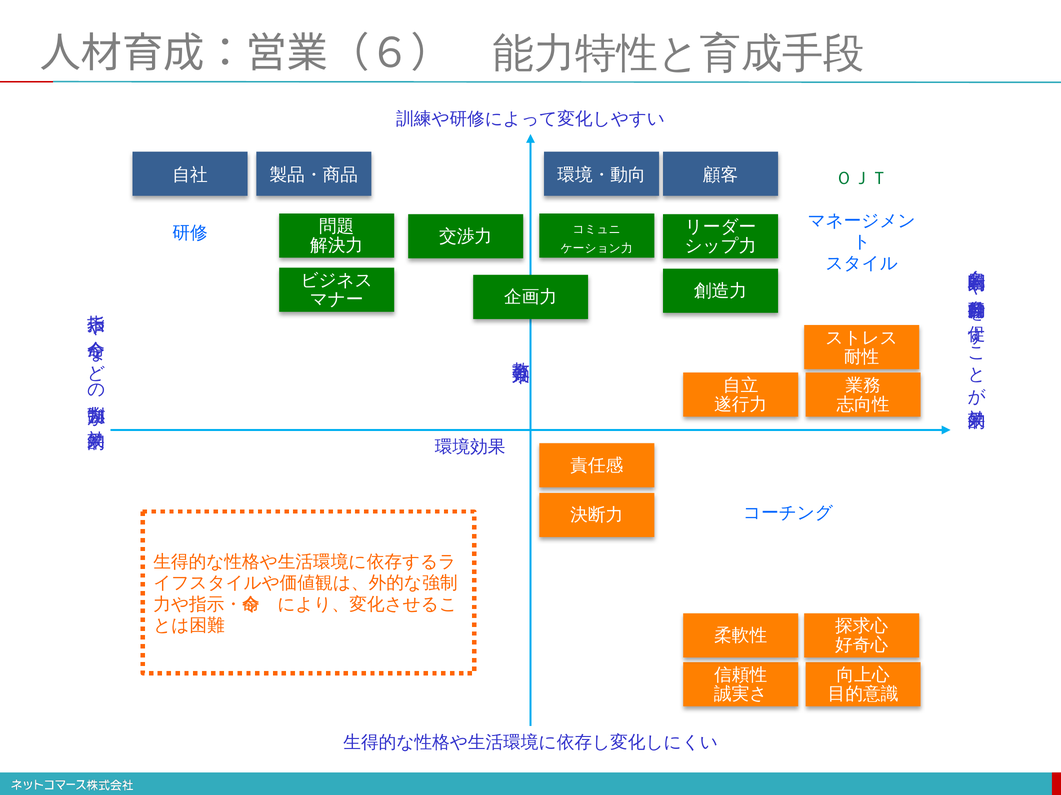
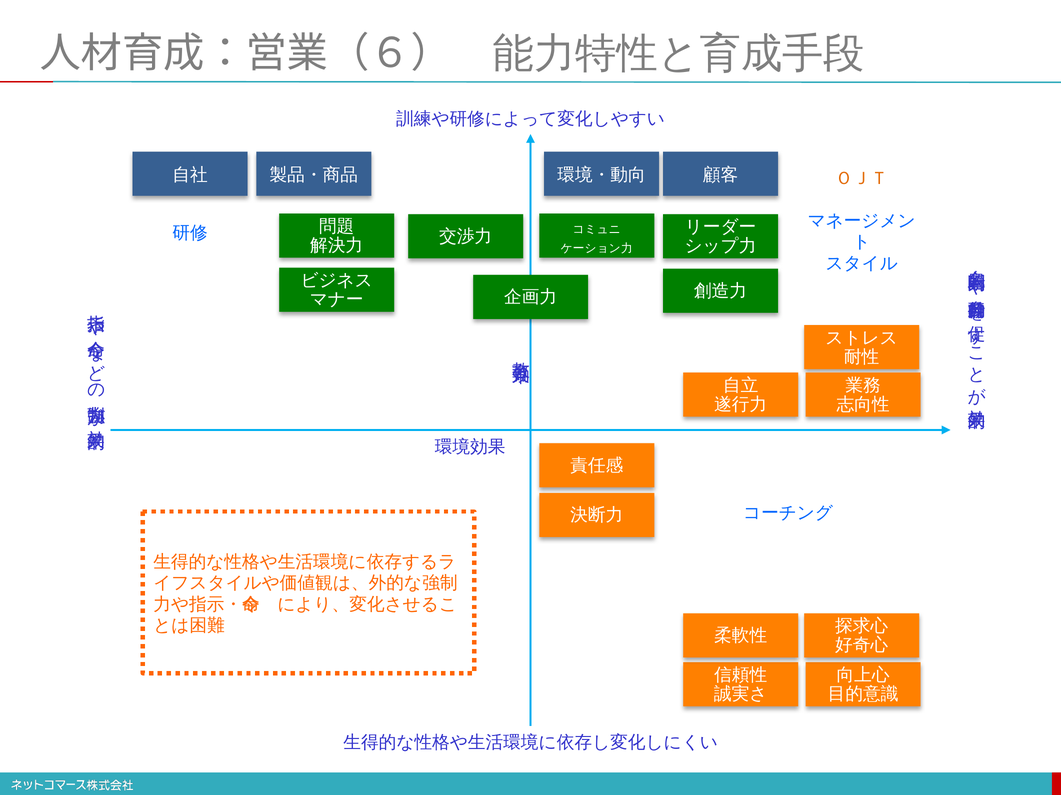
ＯＪＴ colour: green -> orange
